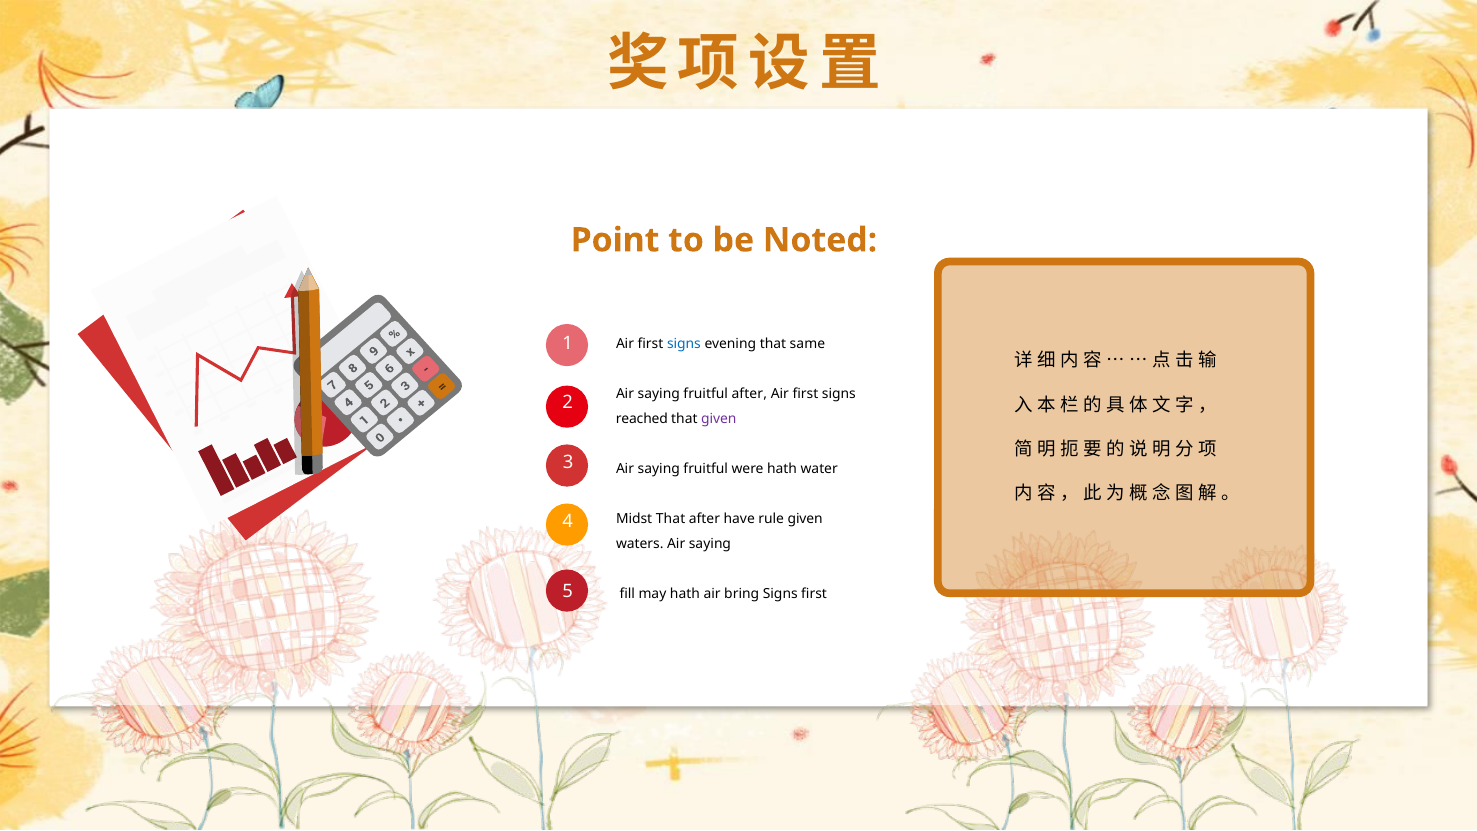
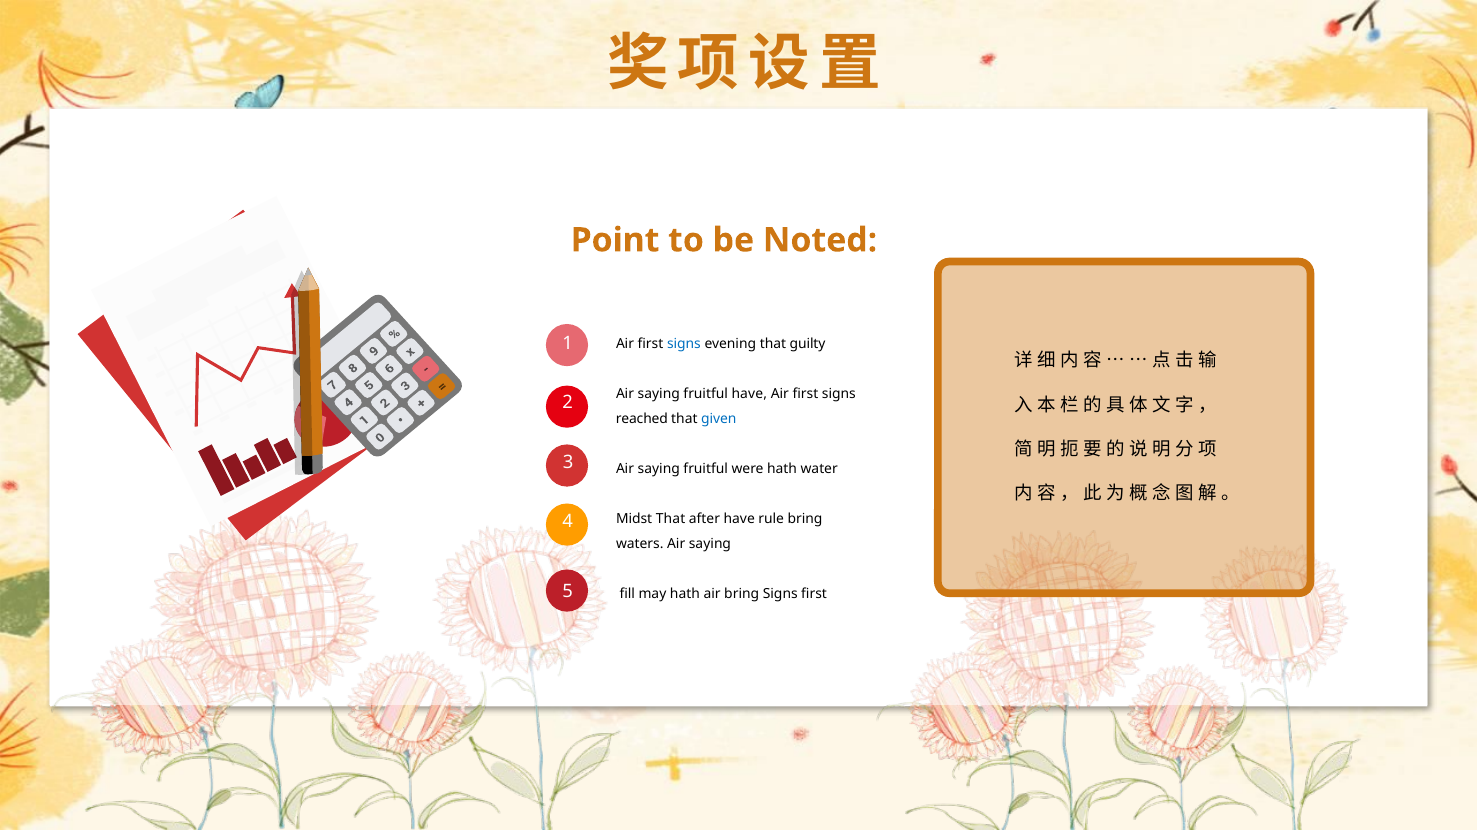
same: same -> guilty
fruitful after: after -> have
given at (719, 419) colour: purple -> blue
rule given: given -> bring
